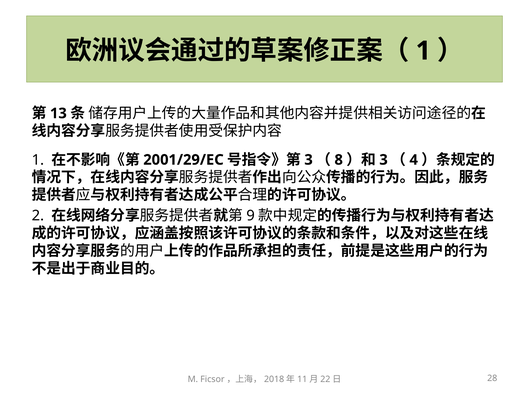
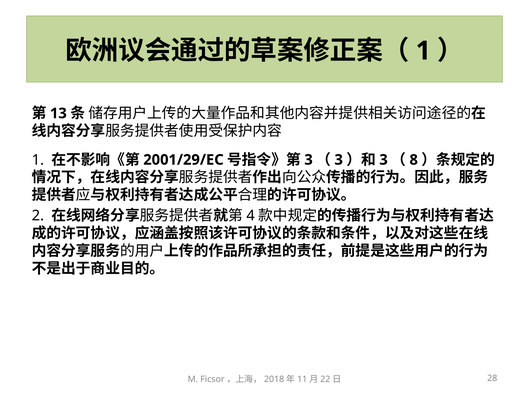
8 at (339, 160): 8 -> 3
4: 4 -> 8
9: 9 -> 4
